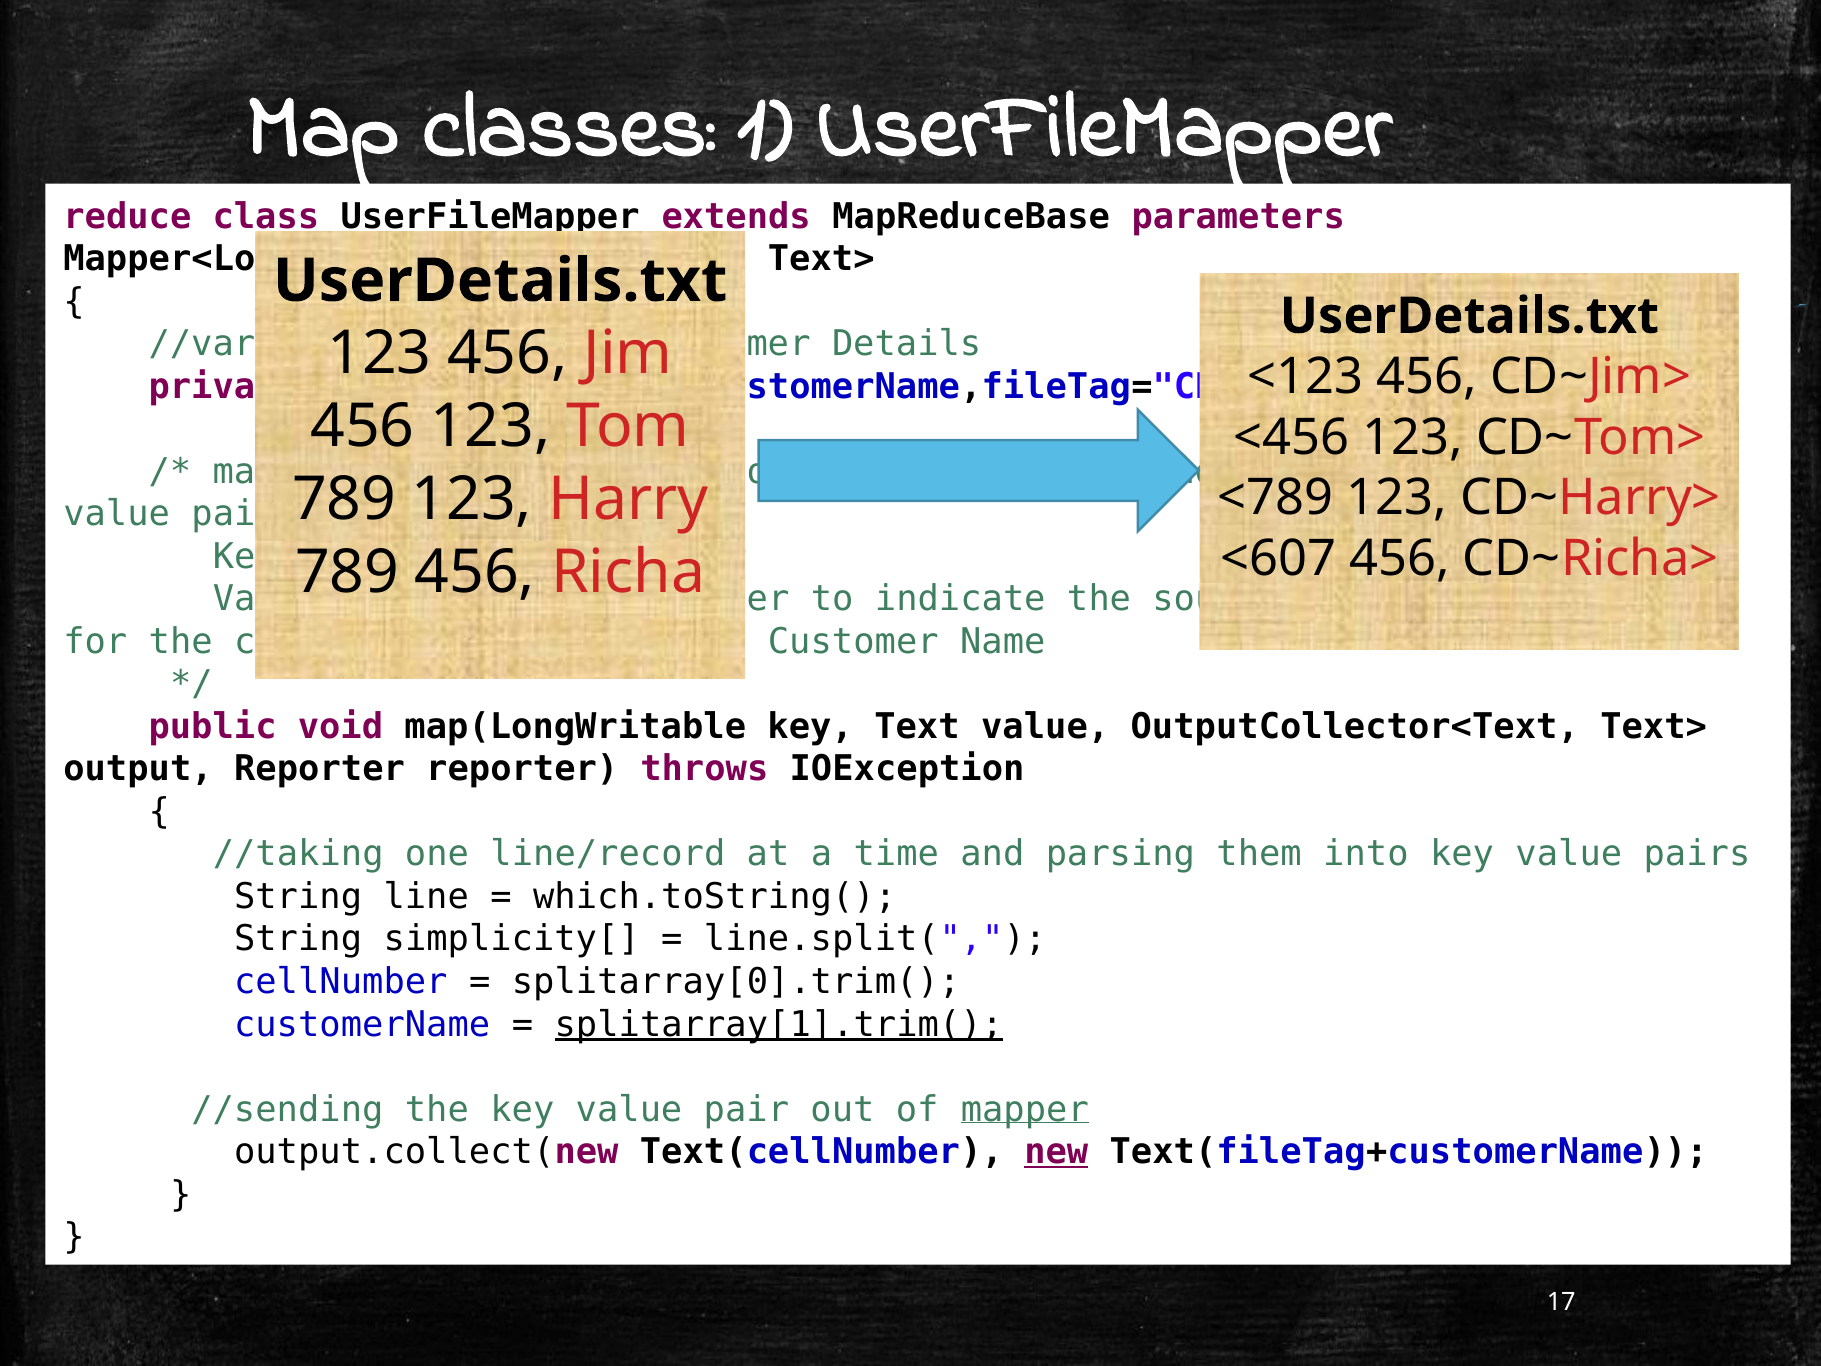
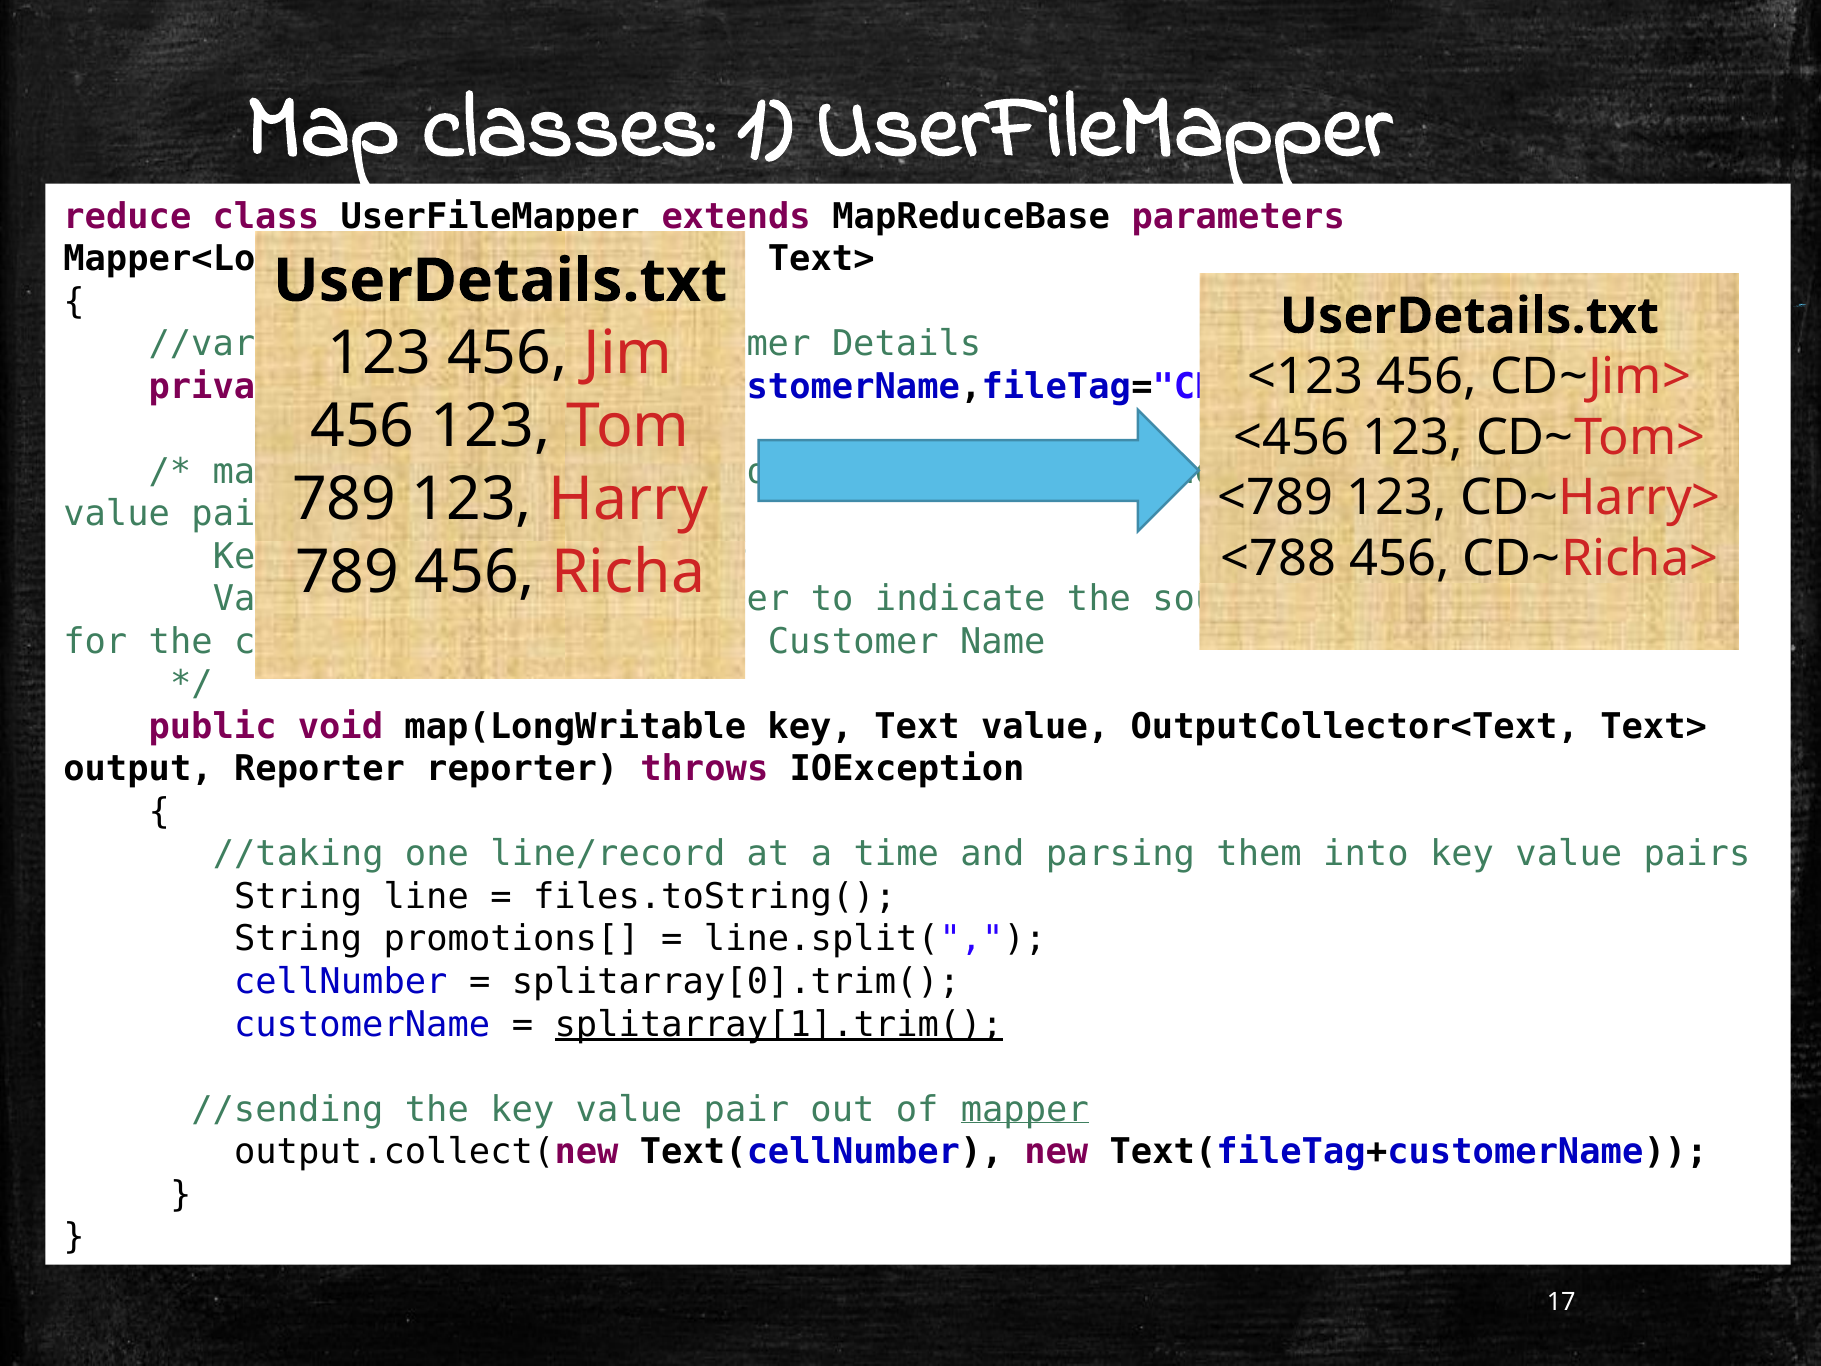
<607: <607 -> <788
which.toString(: which.toString( -> files.toString(
simplicity[: simplicity[ -> promotions[
new underline: present -> none
